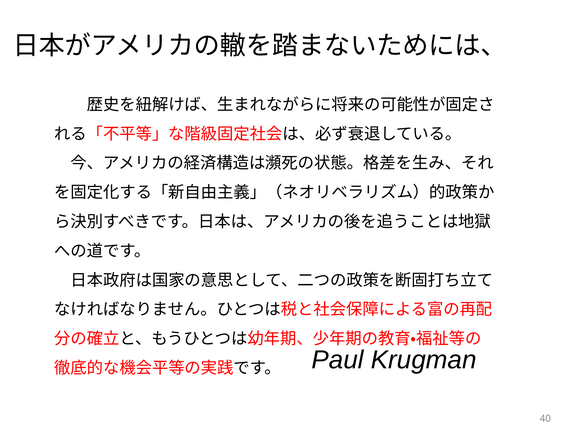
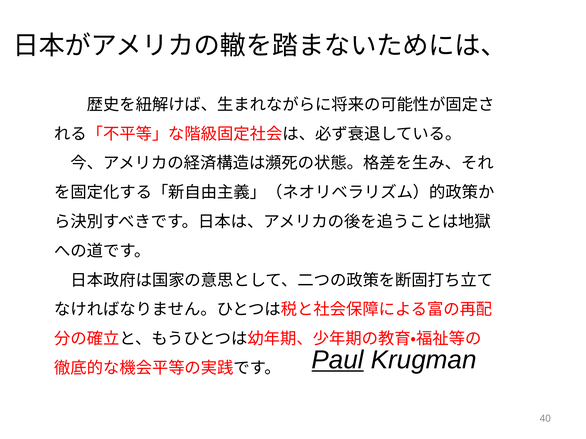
Paul underline: none -> present
